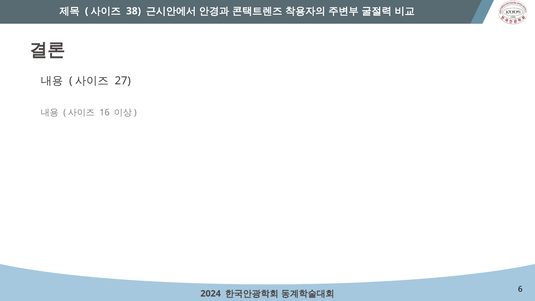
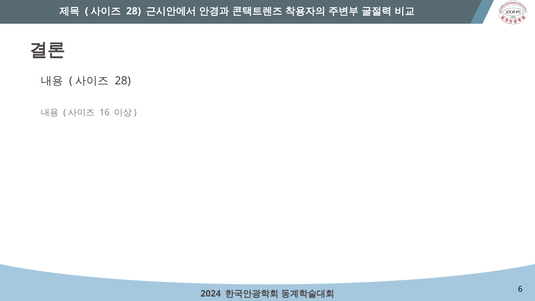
38 at (134, 11): 38 -> 28
27 at (123, 81): 27 -> 28
